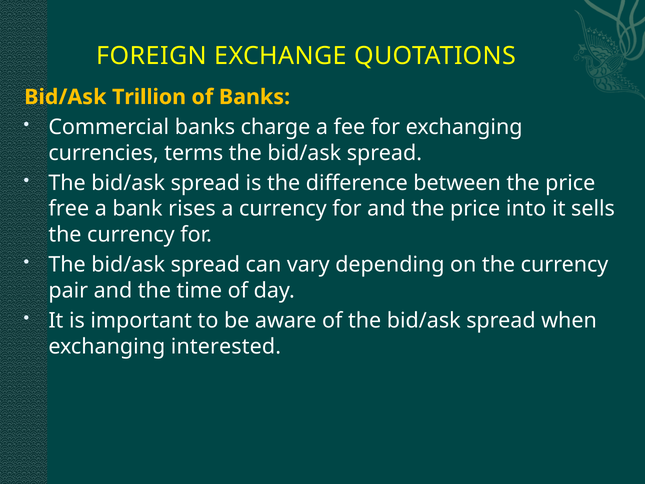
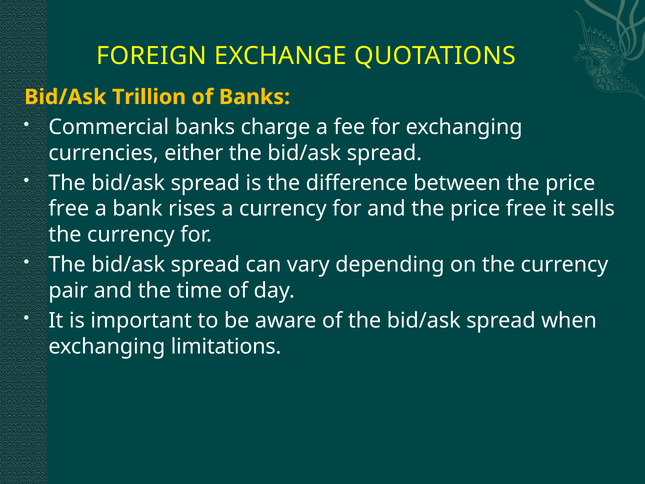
terms: terms -> either
and the price into: into -> free
interested: interested -> limitations
